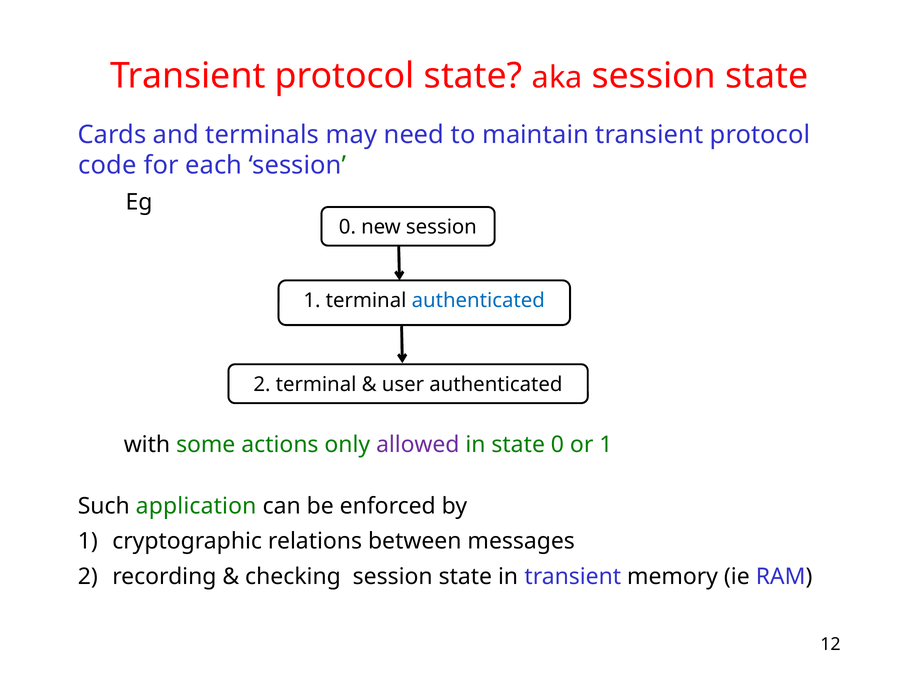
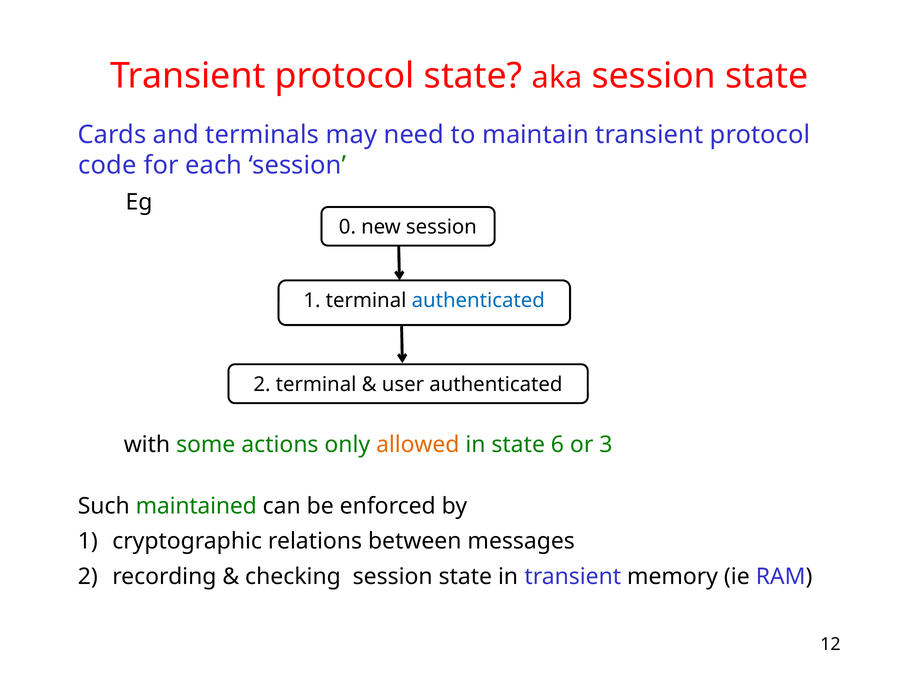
allowed colour: purple -> orange
state 0: 0 -> 6
or 1: 1 -> 3
application: application -> maintained
